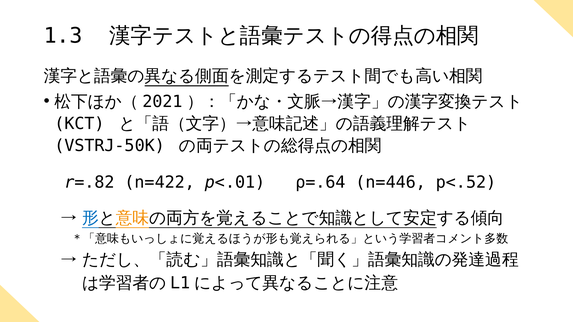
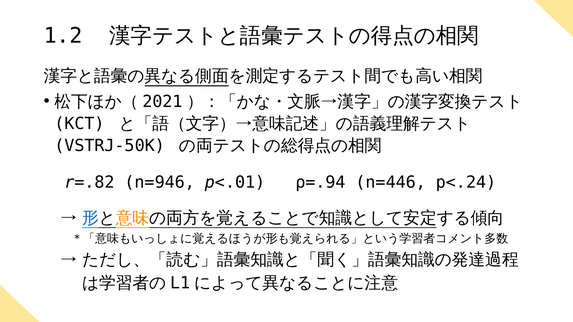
1.3: 1.3 -> 1.2
n=422: n=422 -> n=946
ρ=.64: ρ=.64 -> ρ=.94
p<.52: p<.52 -> p<.24
